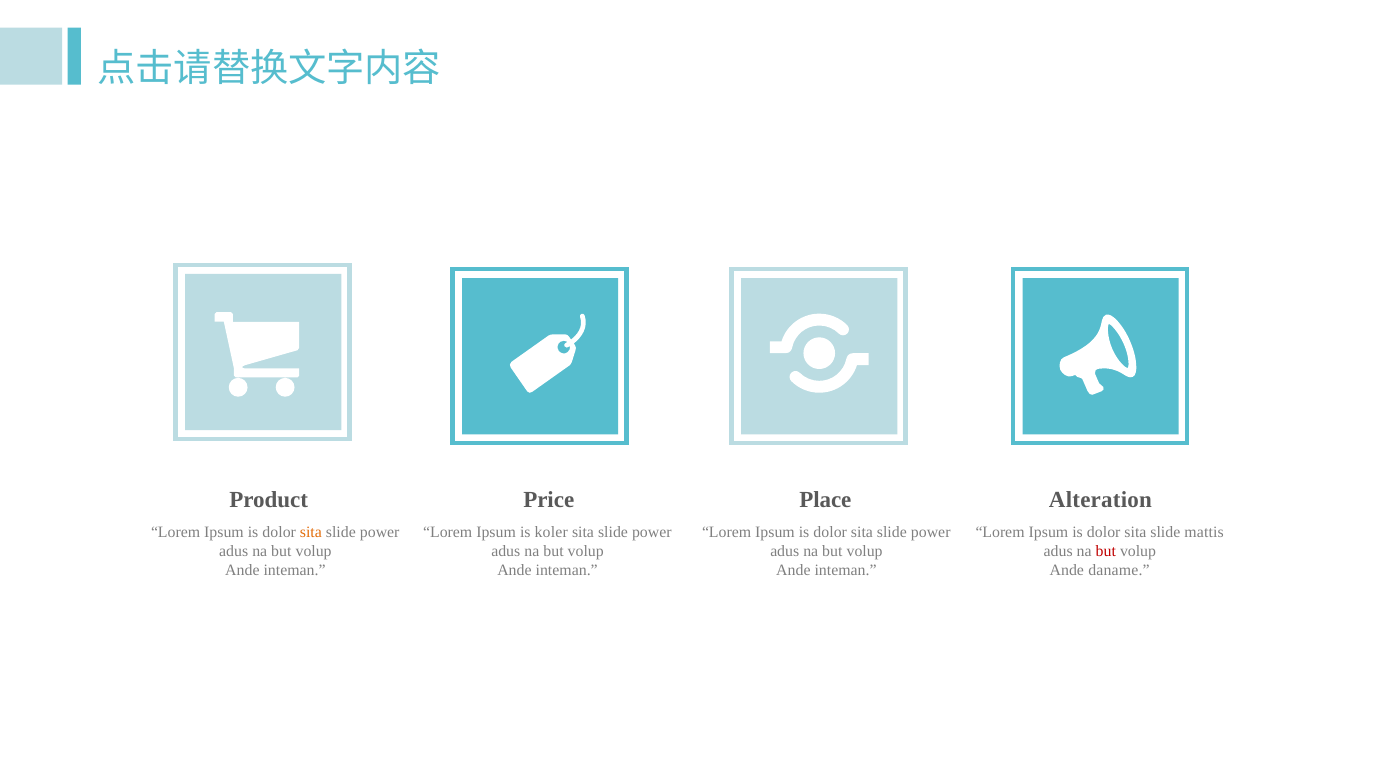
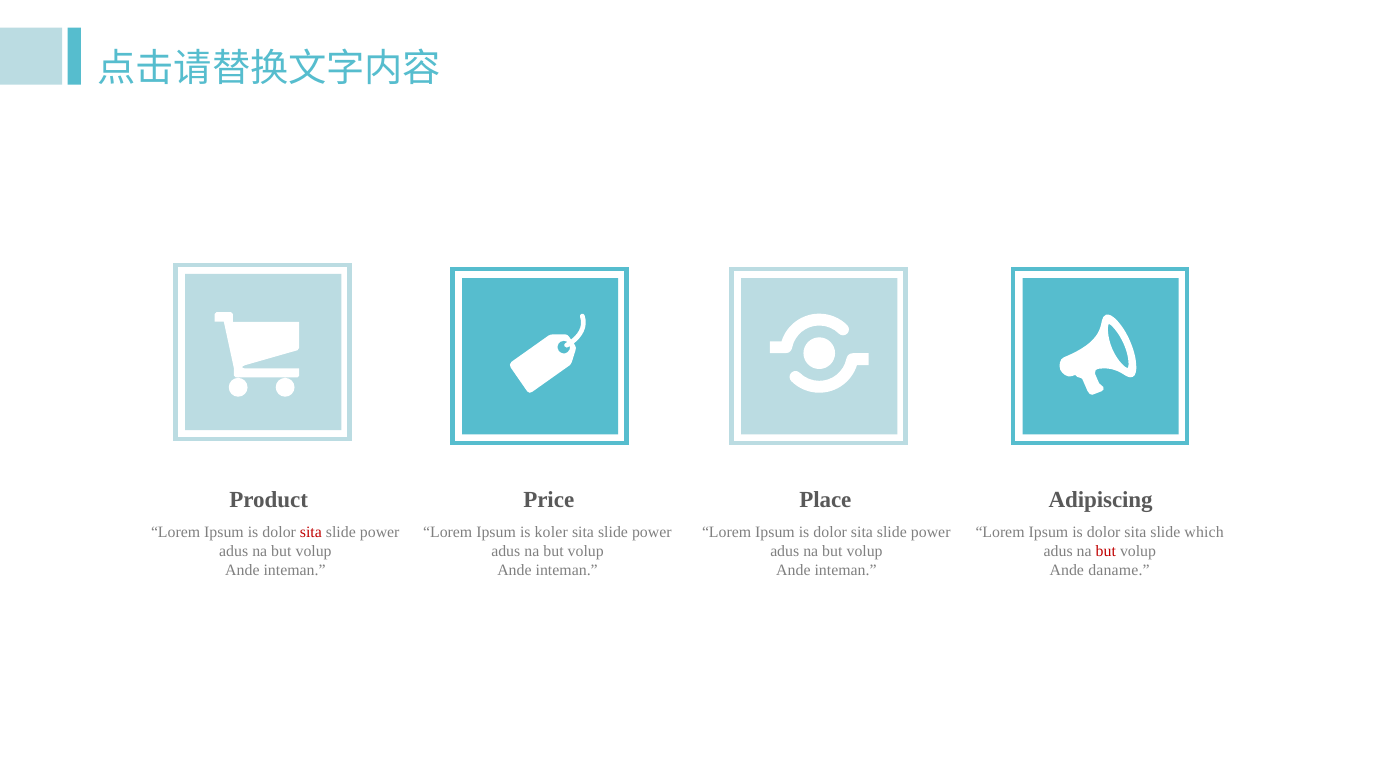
Alteration: Alteration -> Adipiscing
sita at (311, 533) colour: orange -> red
mattis: mattis -> which
